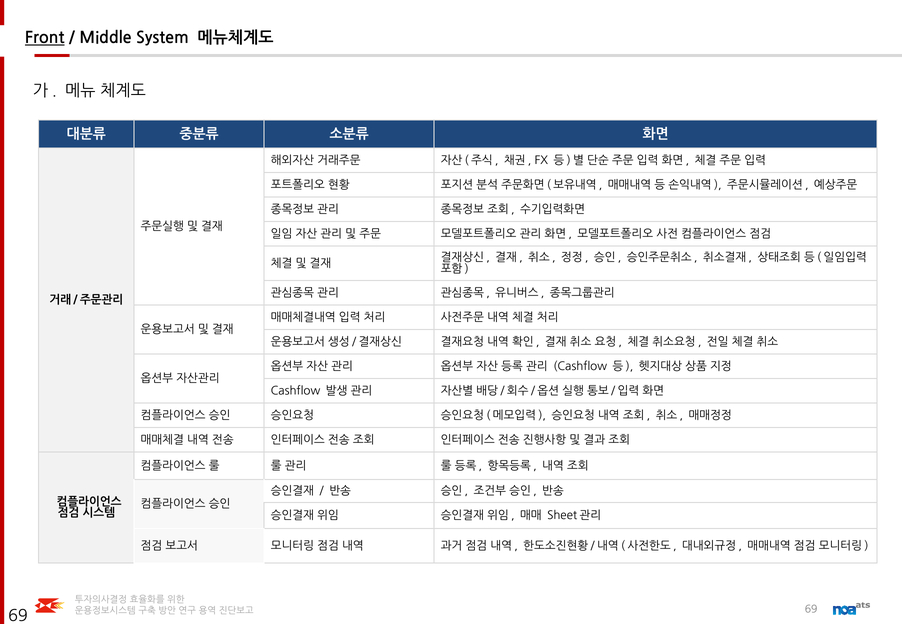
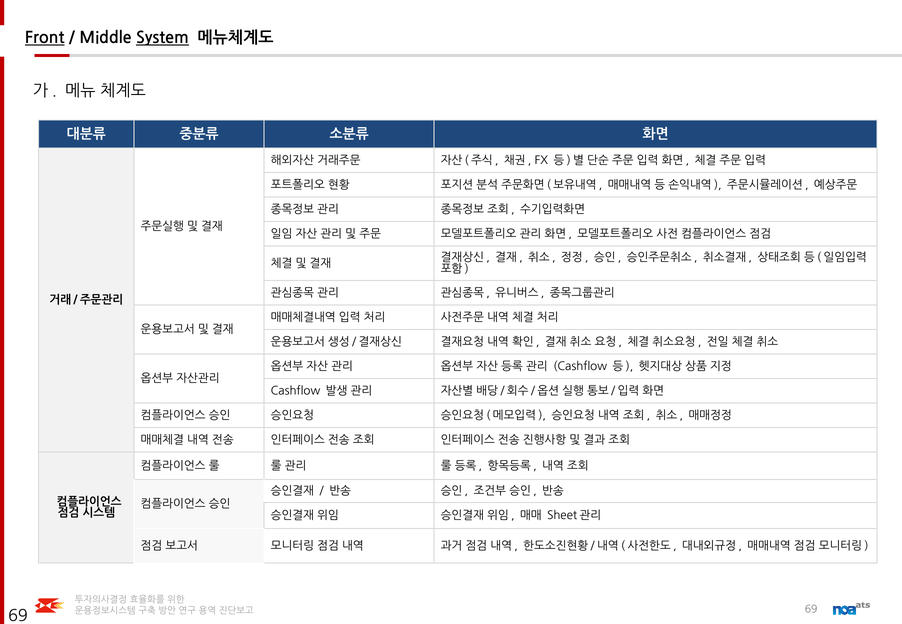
System underline: none -> present
